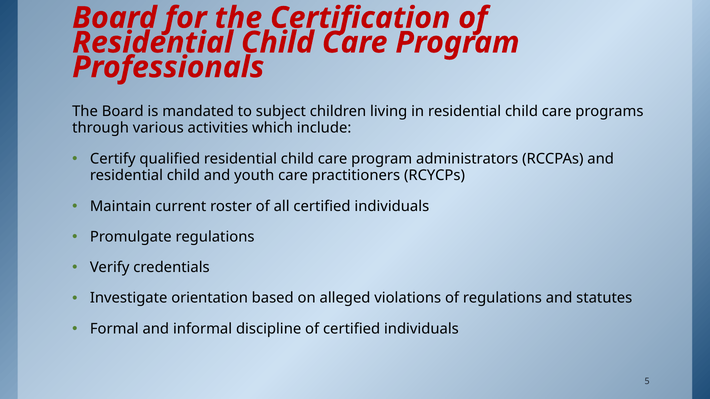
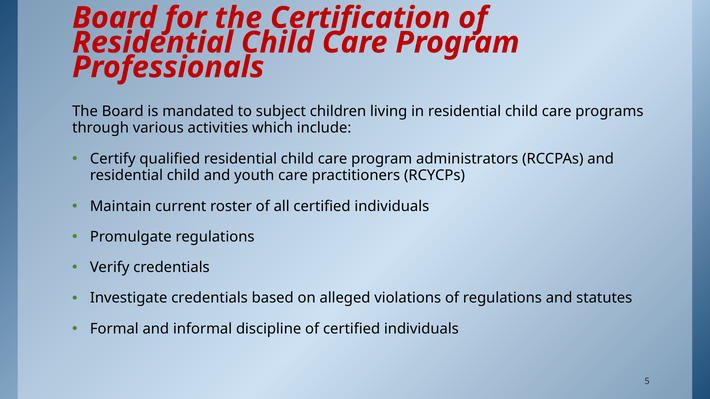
Investigate orientation: orientation -> credentials
